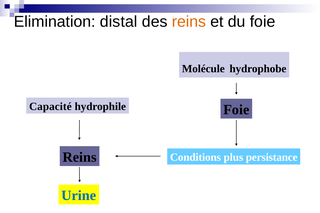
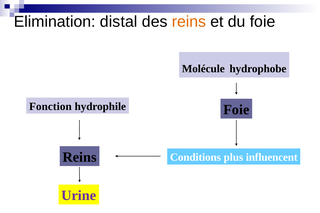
Capacité: Capacité -> Fonction
persistance: persistance -> influencent
Urine colour: blue -> purple
